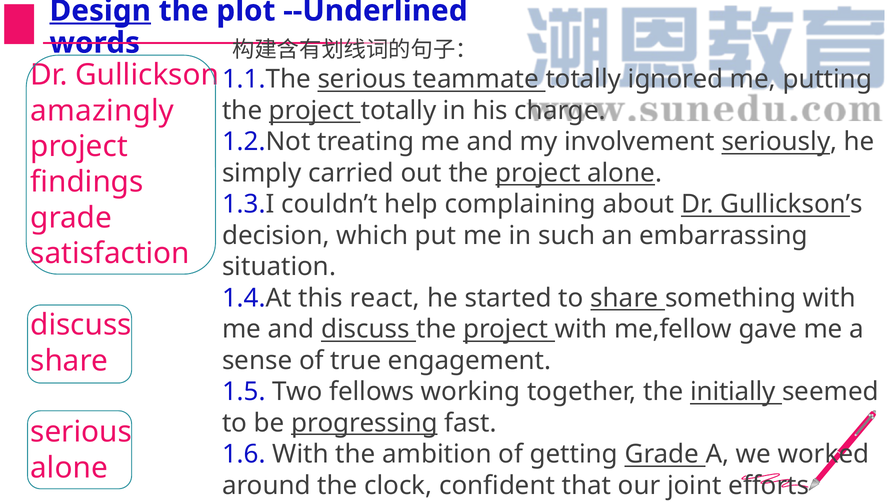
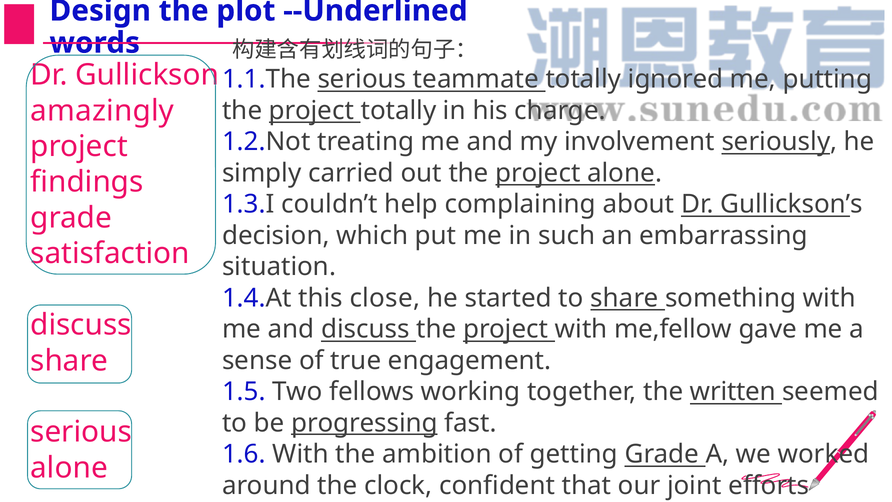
Design underline: present -> none
react: react -> close
initially: initially -> written
